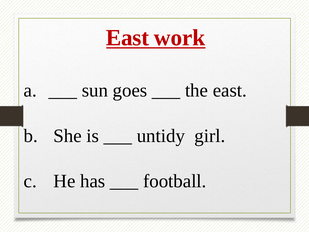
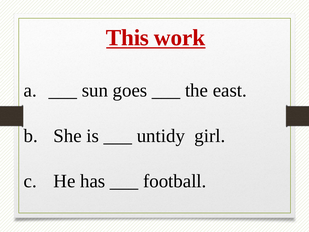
East at (127, 38): East -> This
